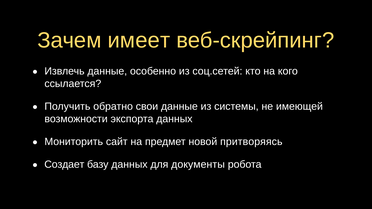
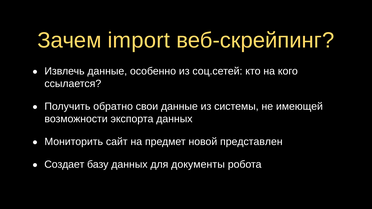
имеет: имеет -> import
притворяясь: притворяясь -> представлен
